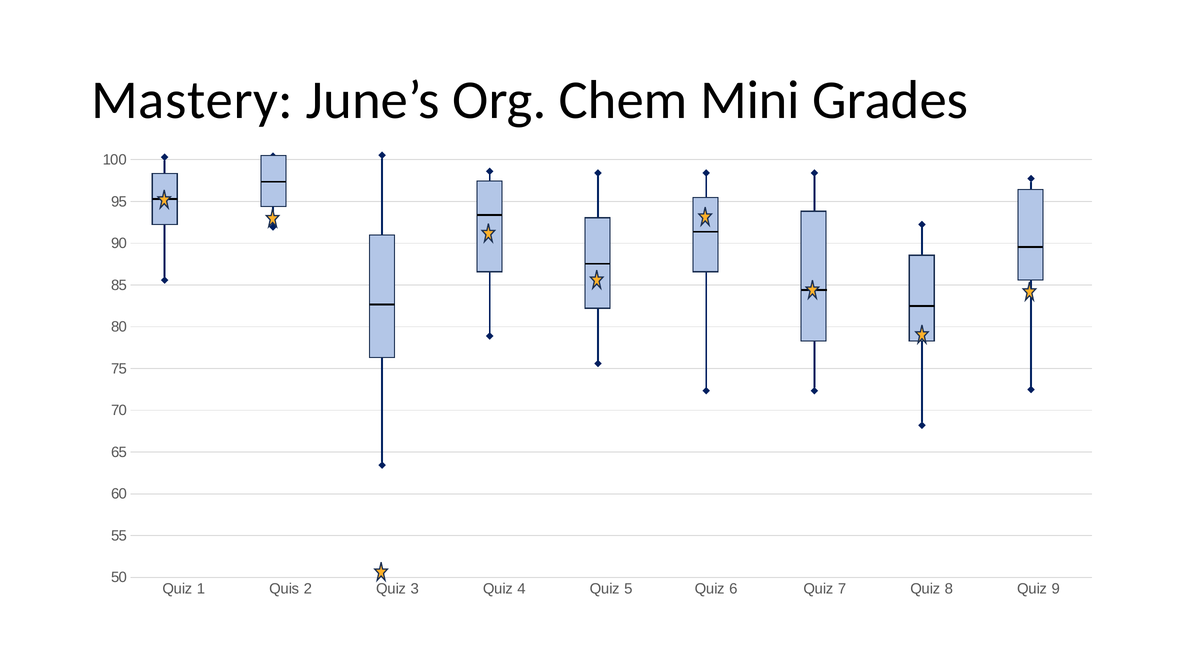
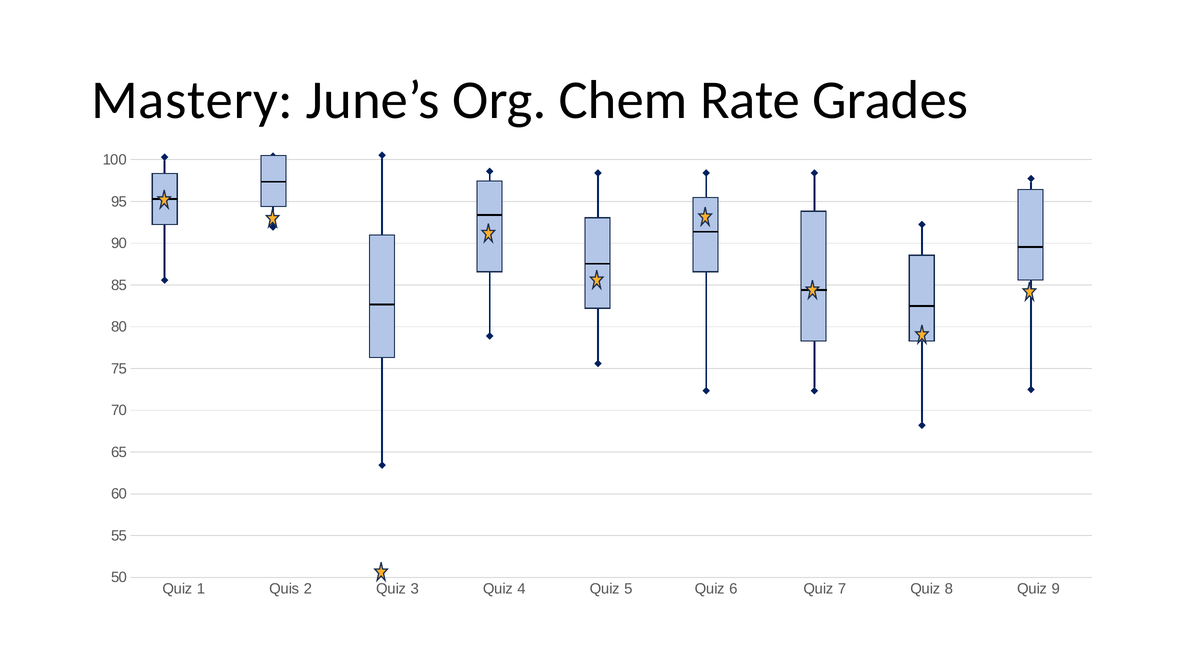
Mini: Mini -> Rate
